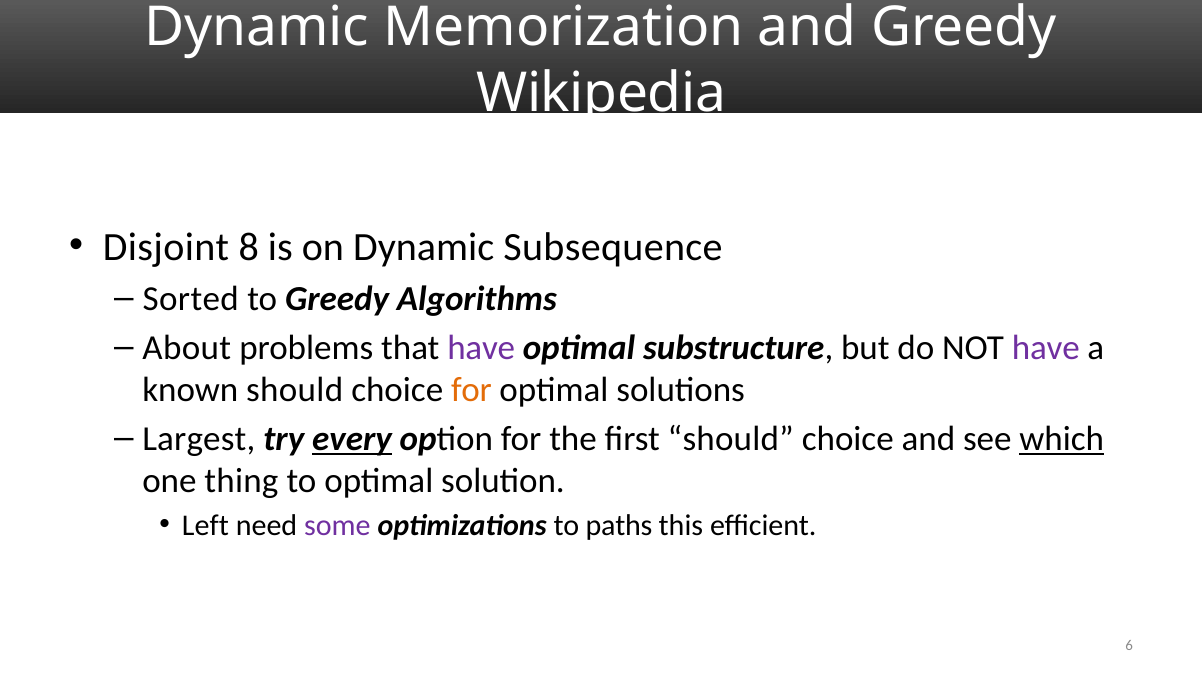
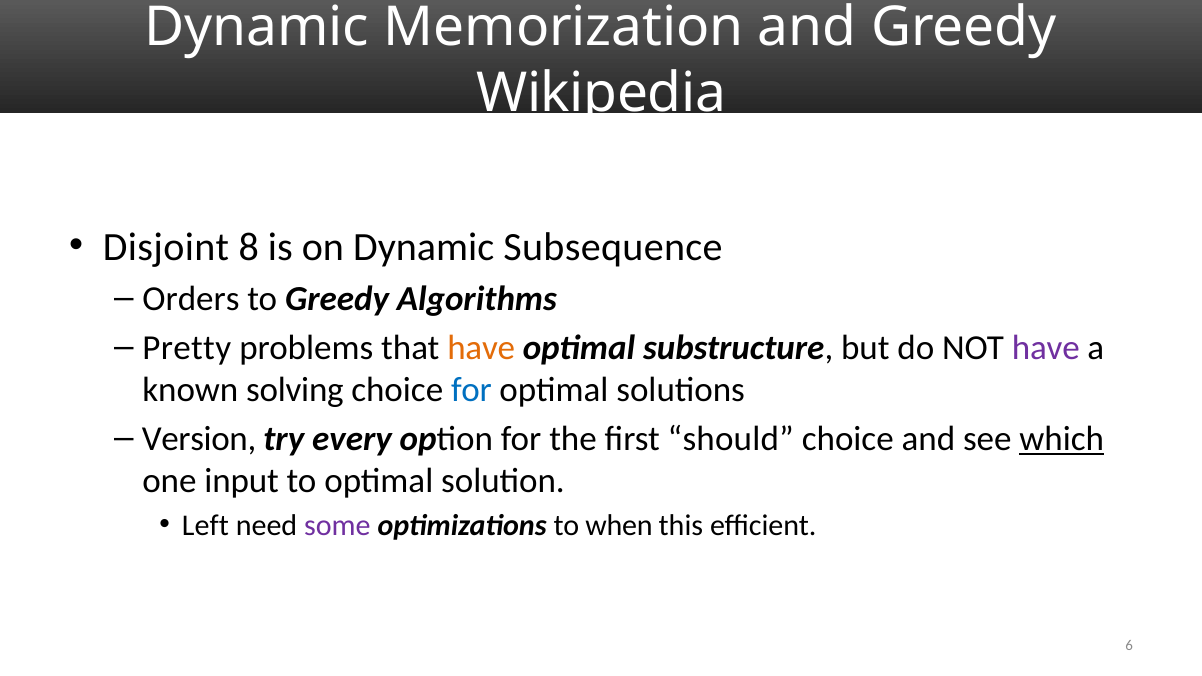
Sorted: Sorted -> Orders
About: About -> Pretty
have at (481, 348) colour: purple -> orange
known should: should -> solving
for at (471, 390) colour: orange -> blue
Largest: Largest -> Version
every underline: present -> none
thing: thing -> input
paths: paths -> when
